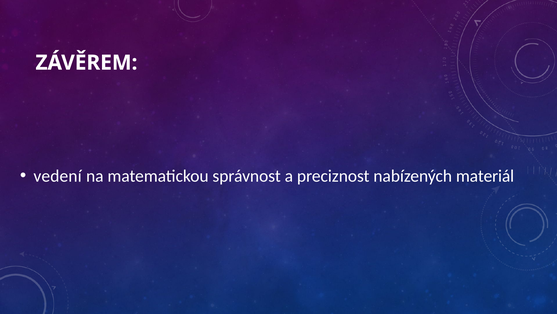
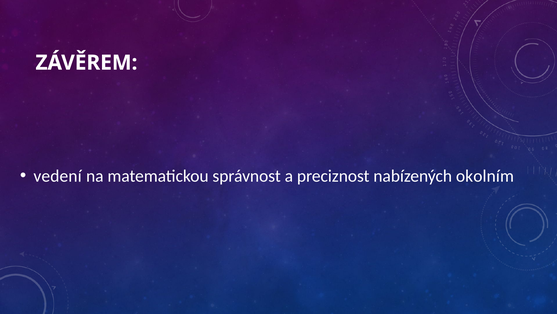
materiál: materiál -> okolním
